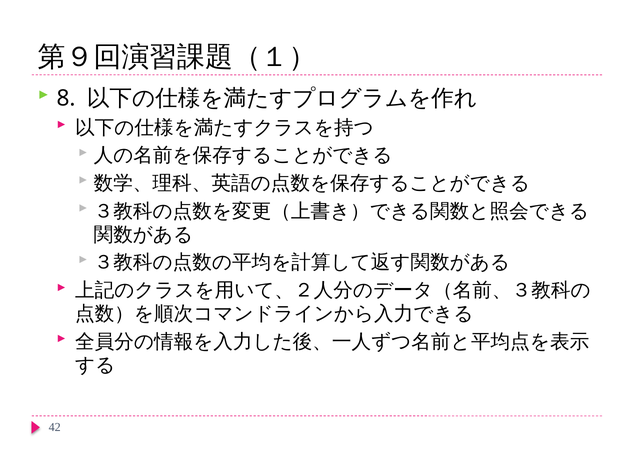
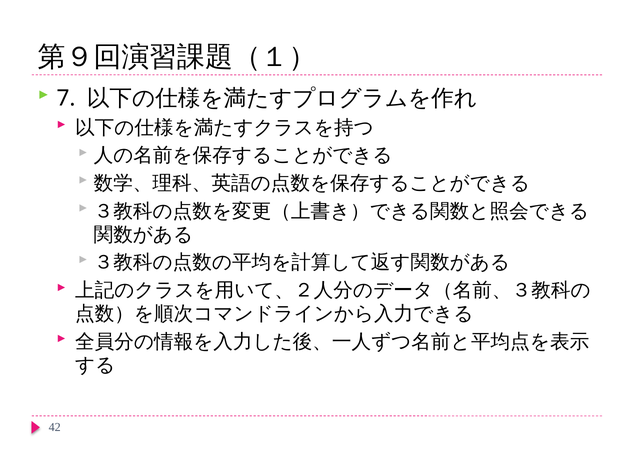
8: 8 -> 7
